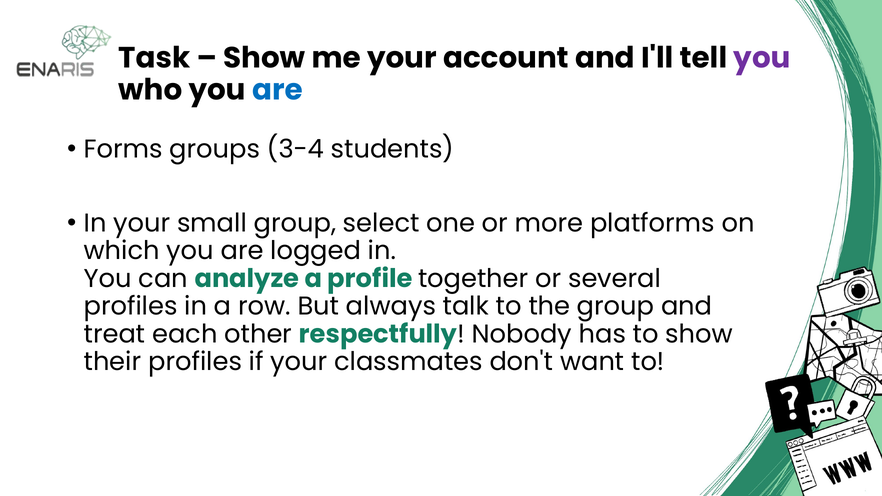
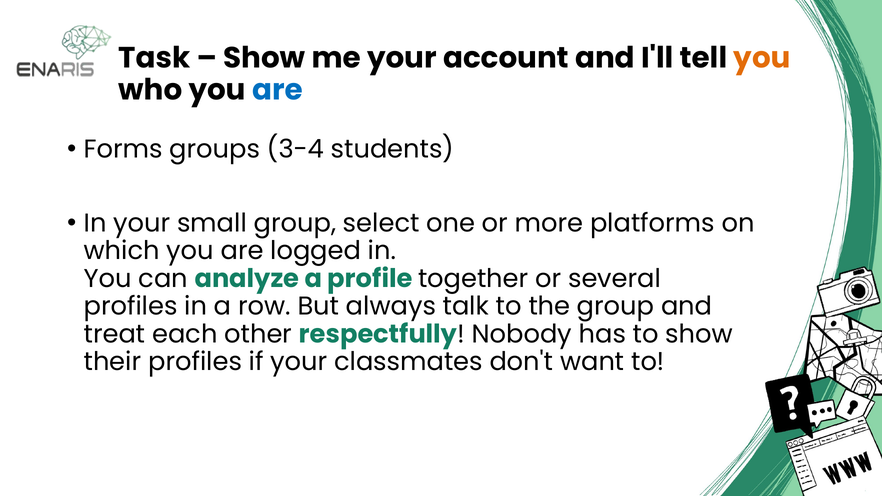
you at (762, 58) colour: purple -> orange
